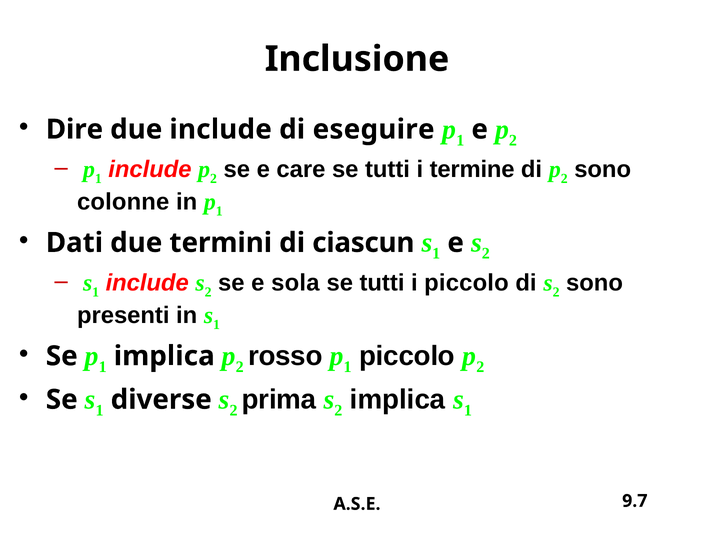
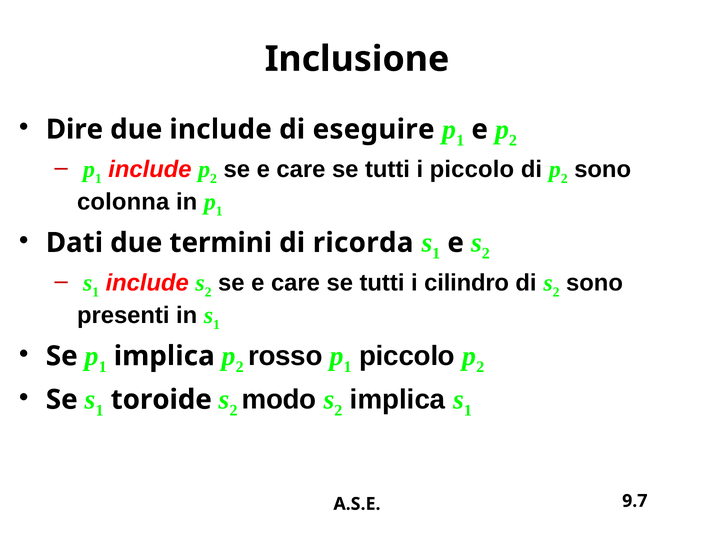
i termine: termine -> piccolo
colonne: colonne -> colonna
ciascun: ciascun -> ricorda
sola at (295, 283): sola -> care
i piccolo: piccolo -> cilindro
diverse: diverse -> toroide
prima: prima -> modo
